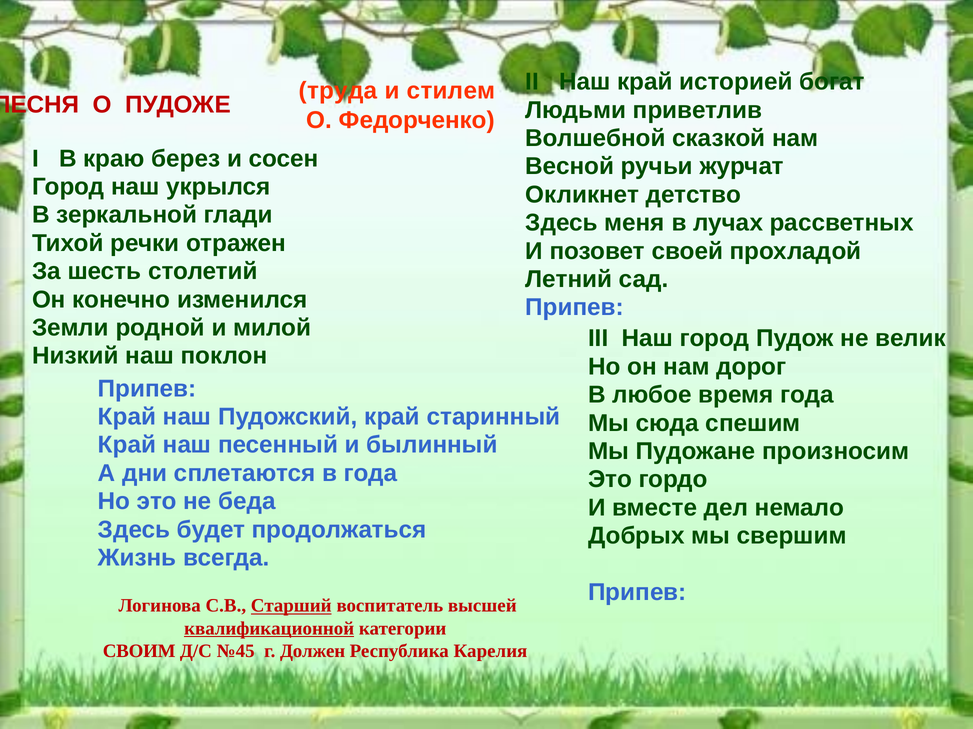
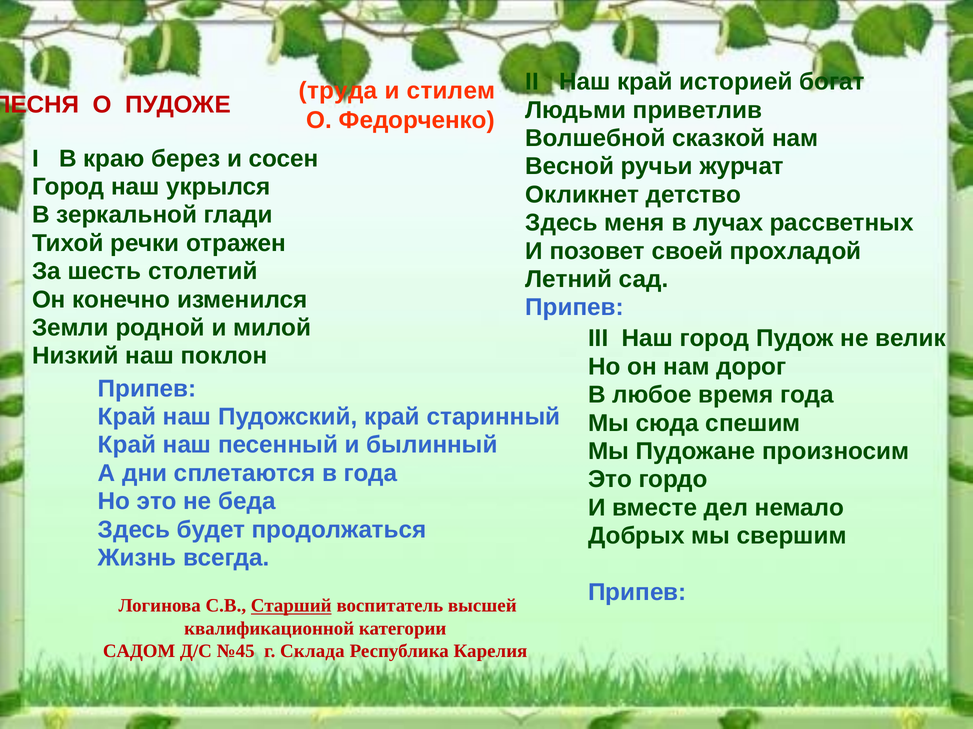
квалификационной underline: present -> none
СВОИМ: СВОИМ -> САДОМ
Должен: Должен -> Склада
